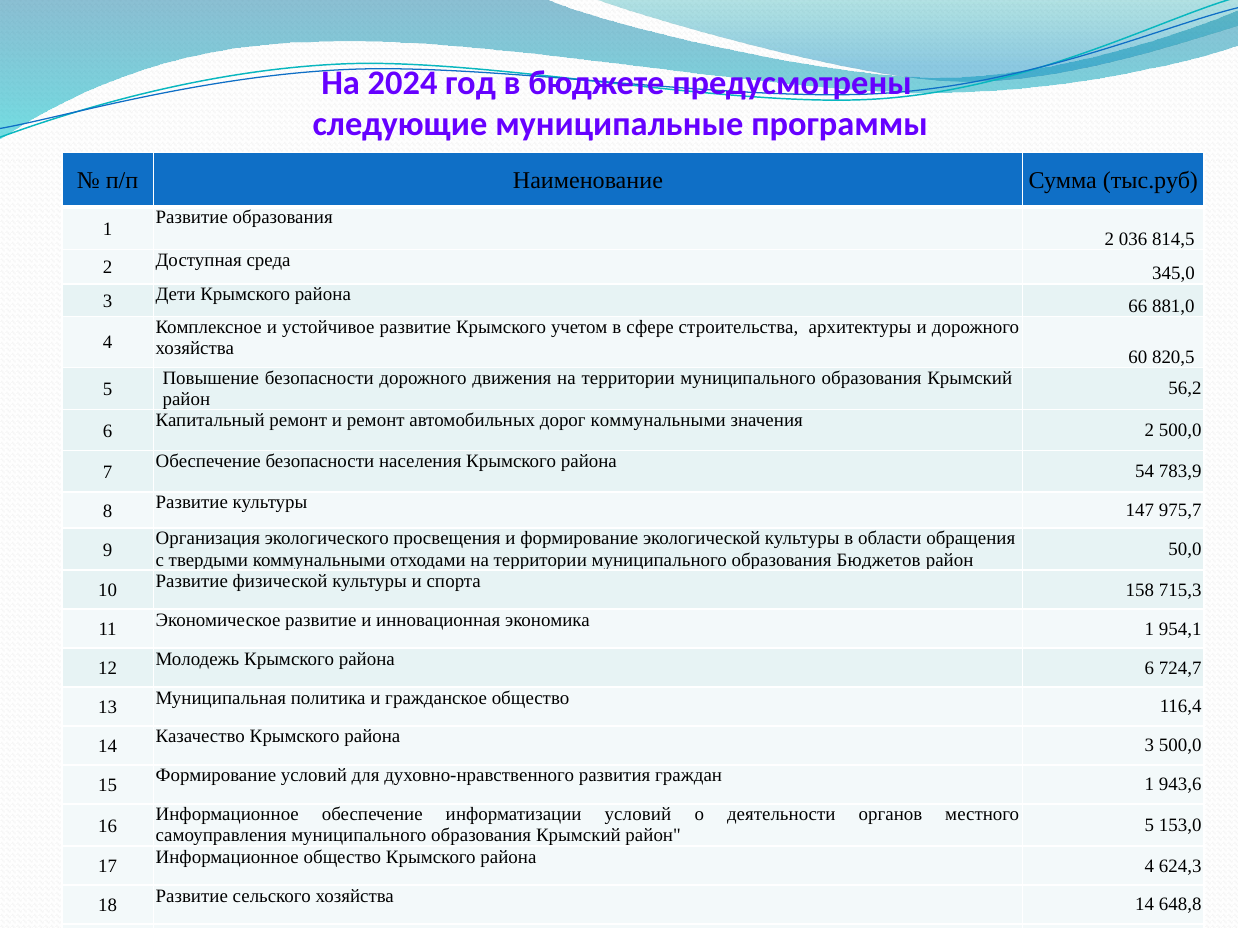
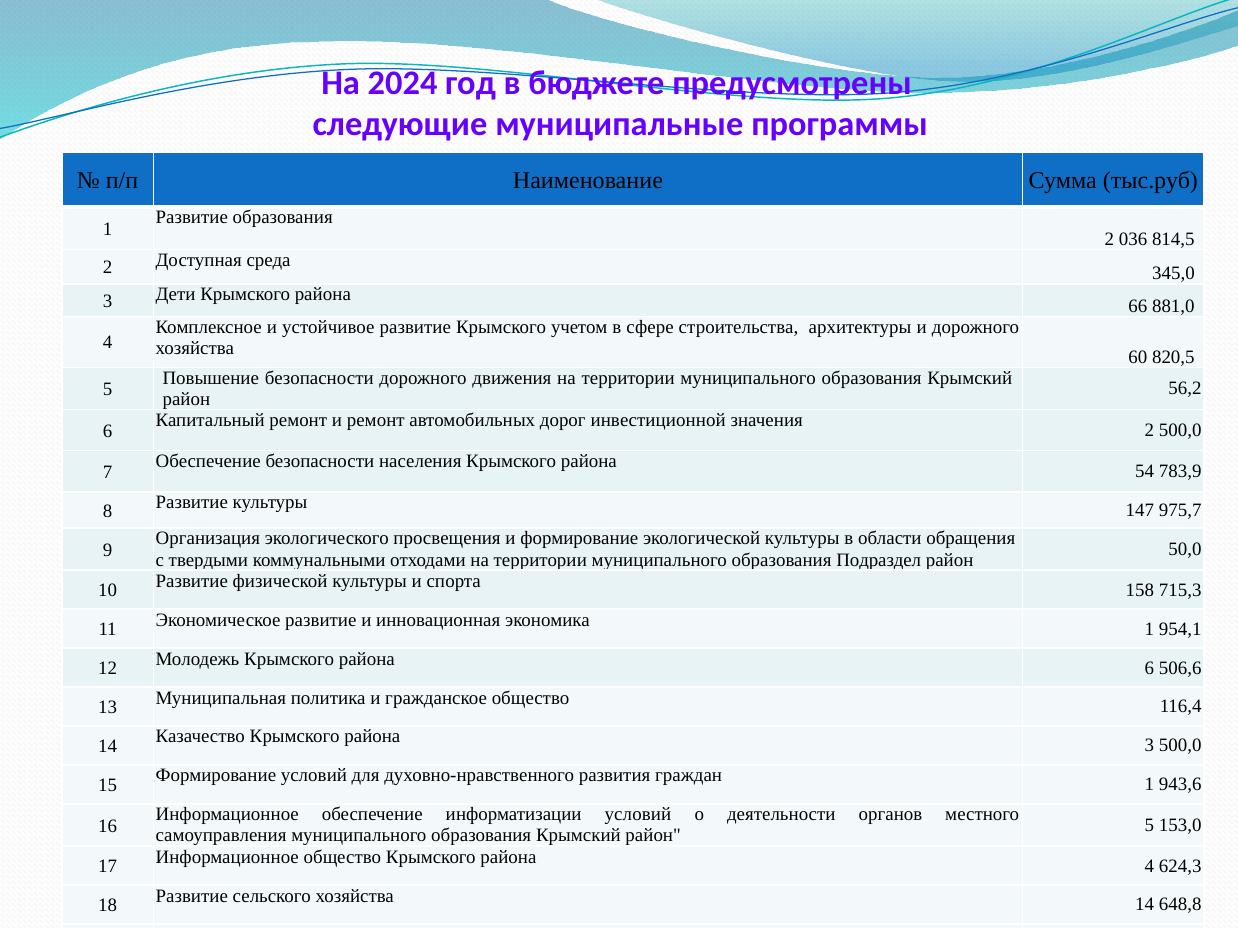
дорог коммунальными: коммунальными -> инвестиционной
Бюджетов: Бюджетов -> Подраздел
724,7: 724,7 -> 506,6
